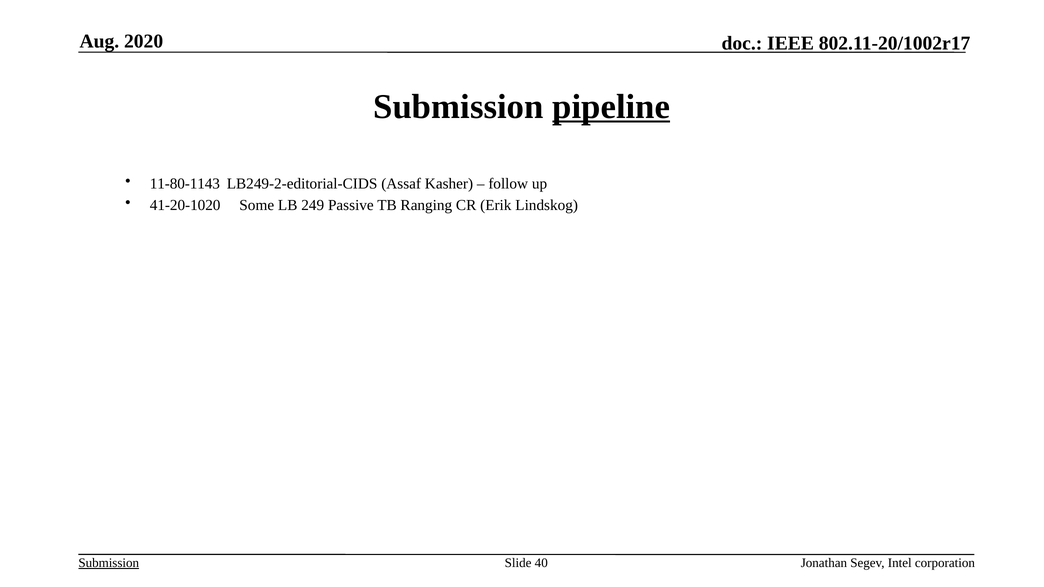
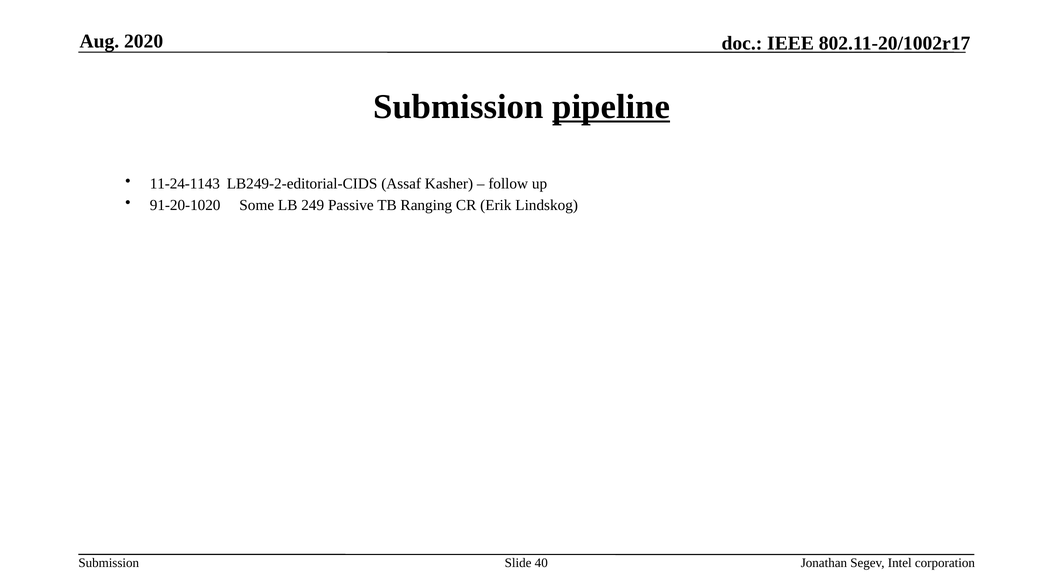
11-80-1143: 11-80-1143 -> 11-24-1143
41-20-1020: 41-20-1020 -> 91-20-1020
Submission at (109, 563) underline: present -> none
